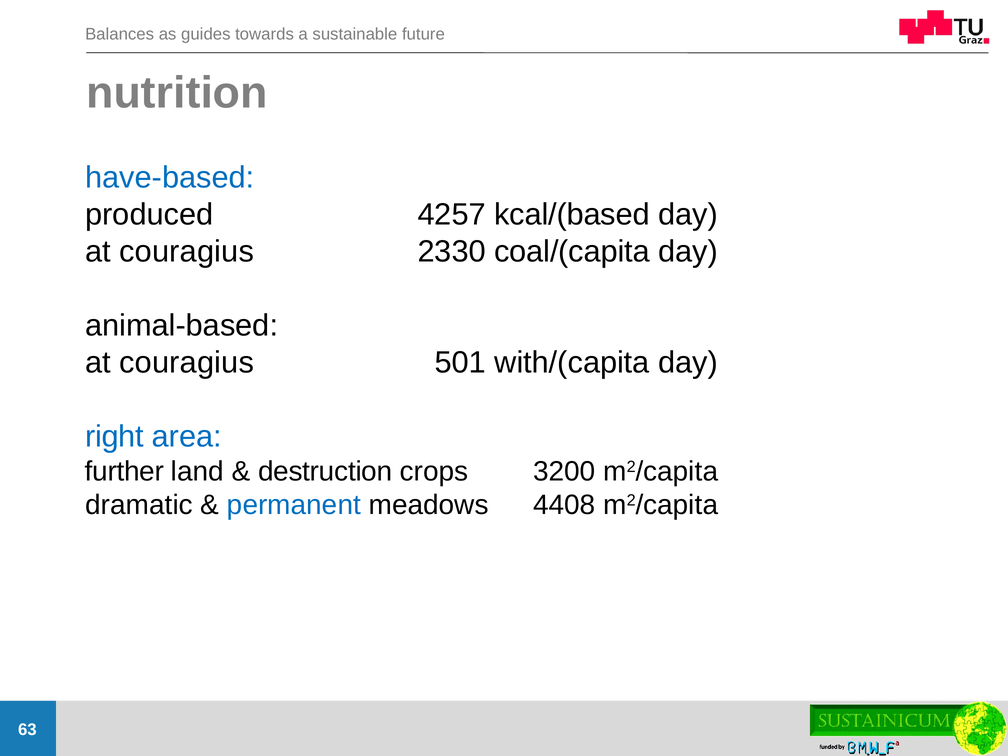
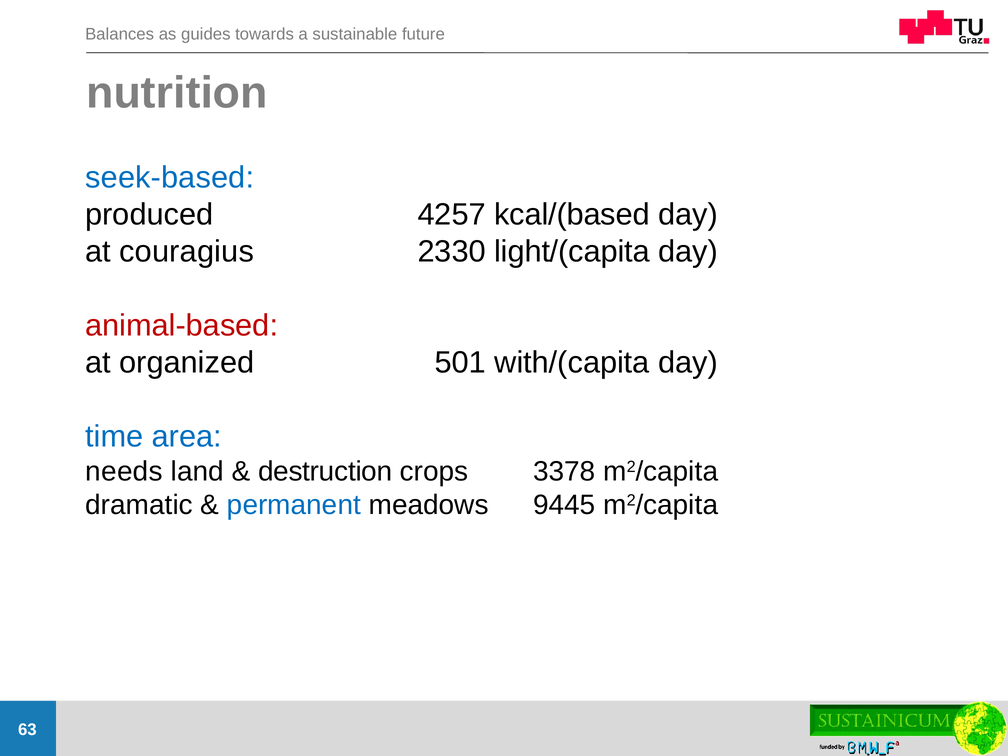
have-based: have-based -> seek-based
coal/(capita: coal/(capita -> light/(capita
animal-based colour: black -> red
couragius at (187, 363): couragius -> organized
right: right -> time
further: further -> needs
3200: 3200 -> 3378
4408: 4408 -> 9445
